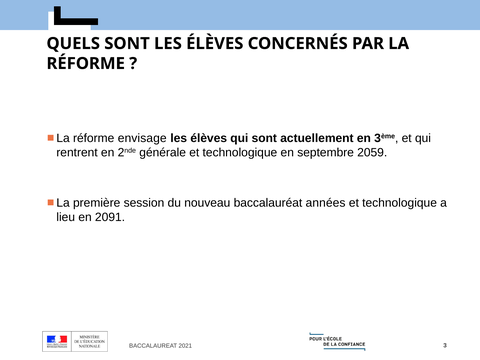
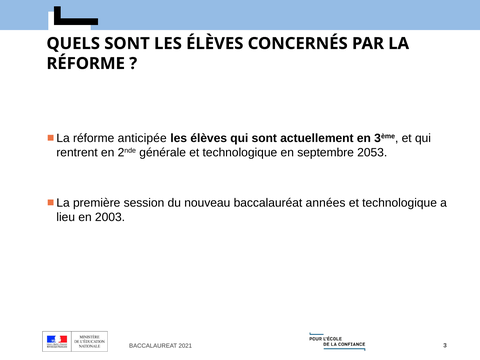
envisage: envisage -> anticipée
2059: 2059 -> 2053
2091: 2091 -> 2003
